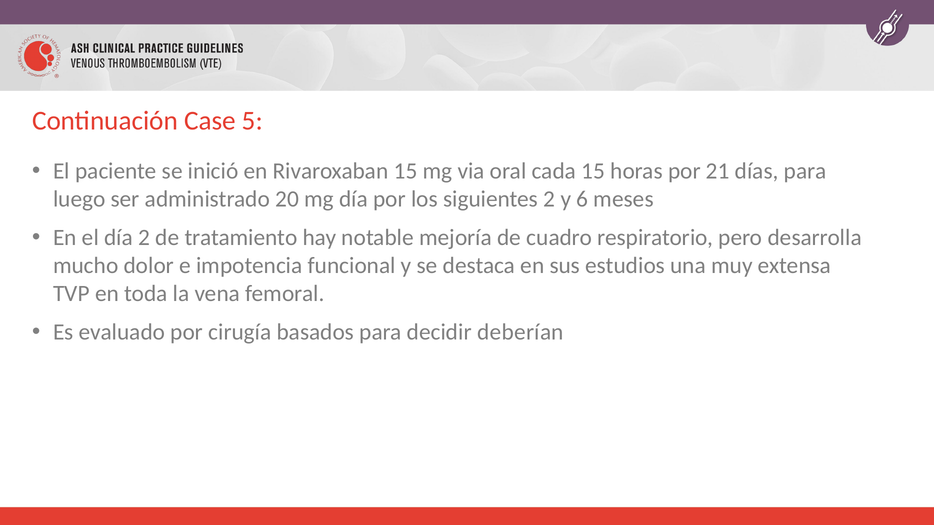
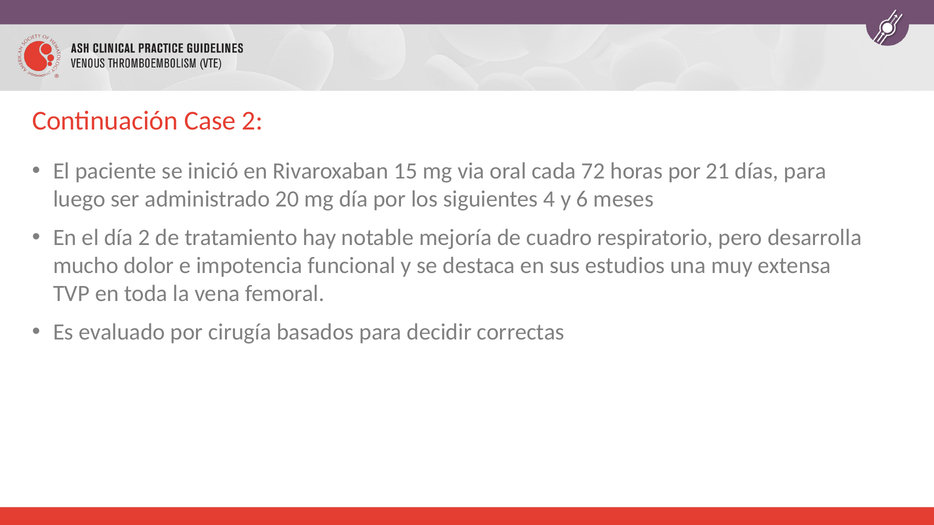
Case 5: 5 -> 2
cada 15: 15 -> 72
siguientes 2: 2 -> 4
deberían: deberían -> correctas
